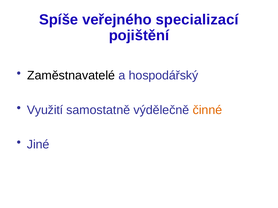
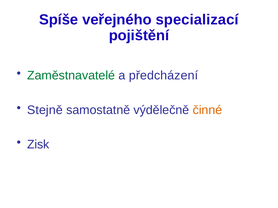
Zaměstnavatelé colour: black -> green
hospodářský: hospodářský -> předcházení
Využití: Využití -> Stejně
Jiné: Jiné -> Zisk
